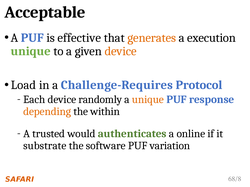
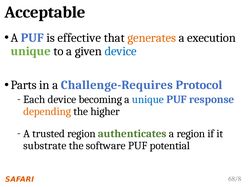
device at (121, 51) colour: orange -> blue
Load: Load -> Parts
randomly: randomly -> becoming
unique at (148, 100) colour: orange -> blue
within: within -> higher
trusted would: would -> region
a online: online -> region
variation: variation -> potential
